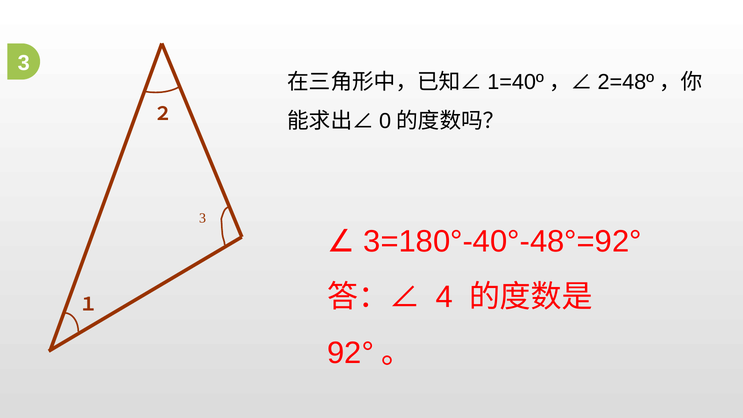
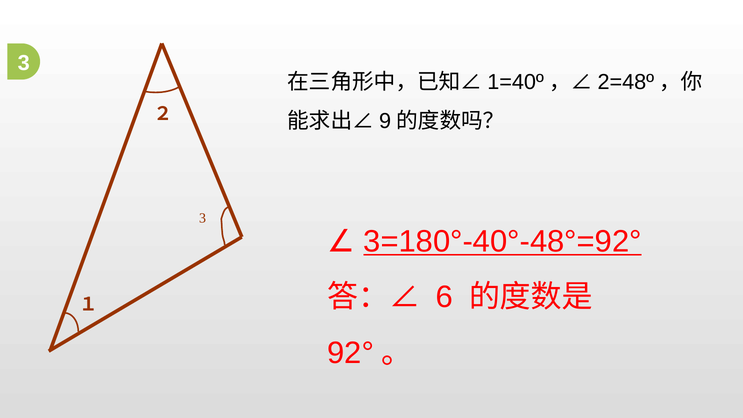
0: 0 -> 9
3=180°-40°-48°=92° underline: none -> present
4: 4 -> 6
